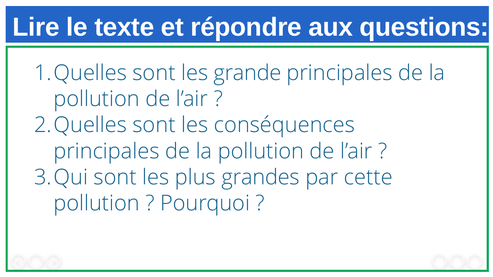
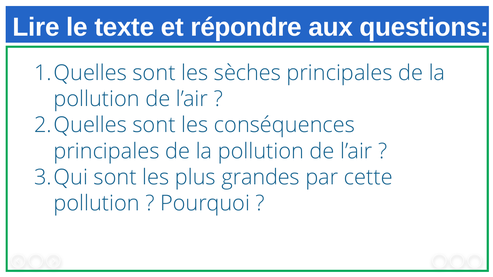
grande: grande -> sèches
